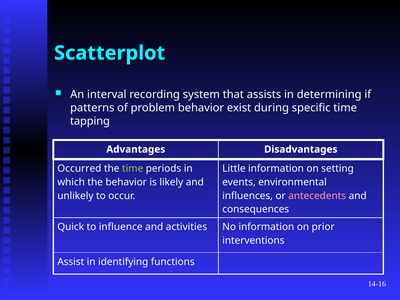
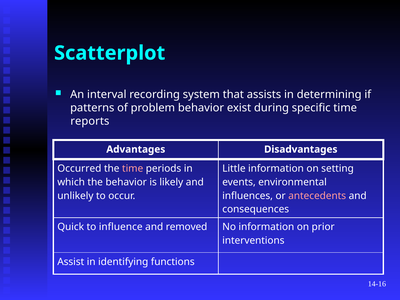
tapping: tapping -> reports
time at (133, 169) colour: light green -> pink
activities: activities -> removed
